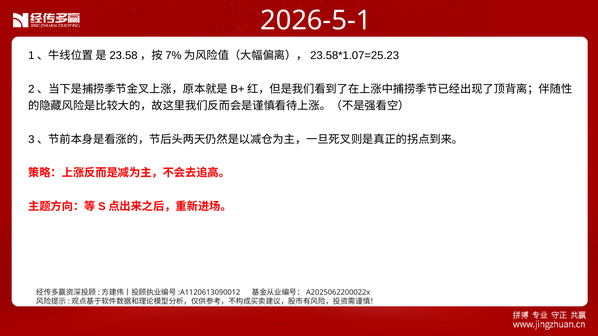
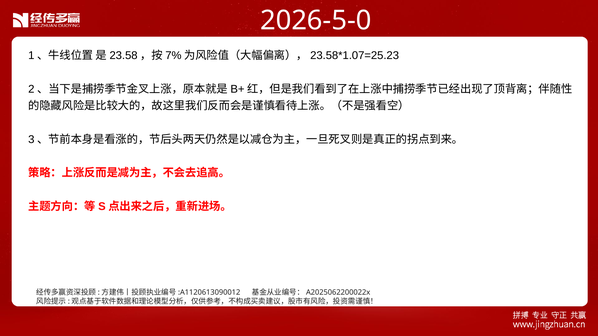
2026-5-1: 2026-5-1 -> 2026-5-0
